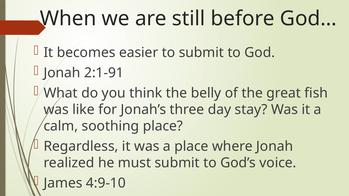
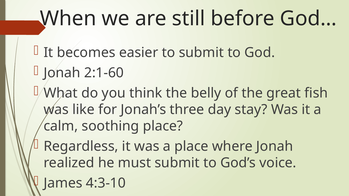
2:1-91: 2:1-91 -> 2:1-60
4:9-10: 4:9-10 -> 4:3-10
